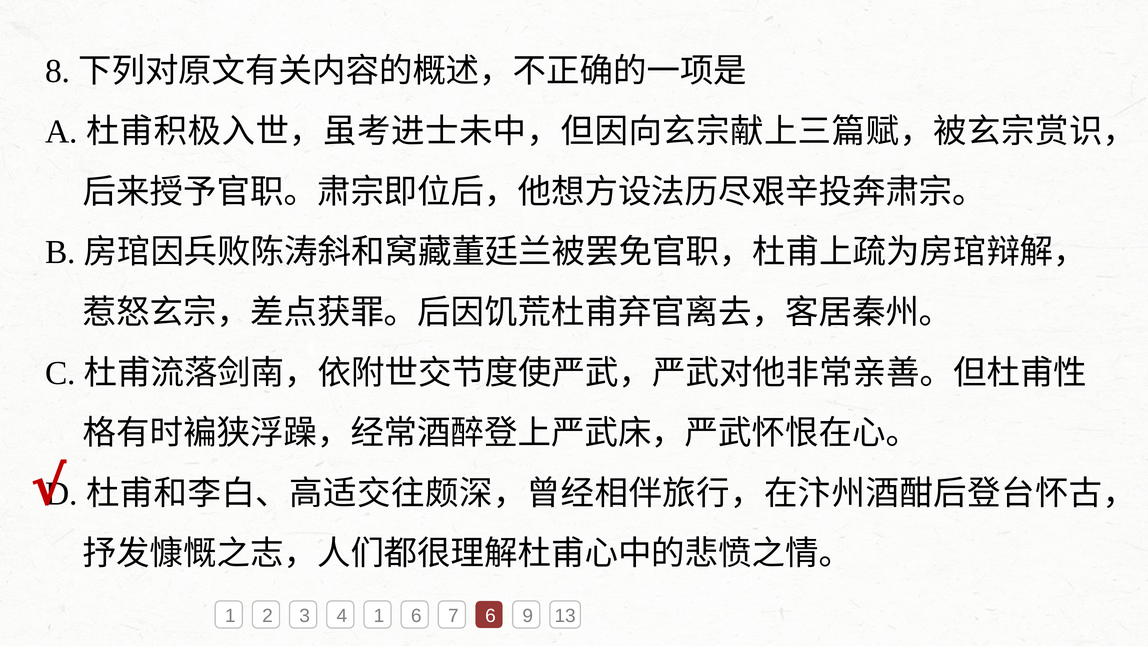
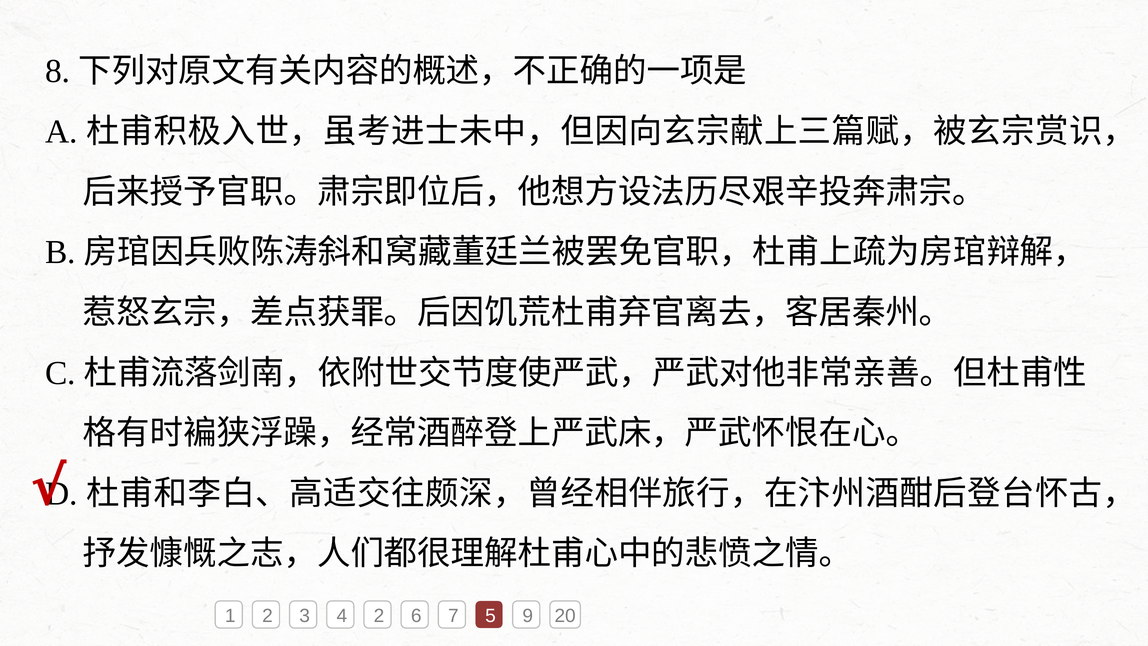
4 1: 1 -> 2
7 6: 6 -> 5
13: 13 -> 20
